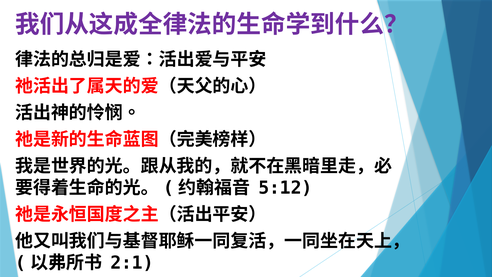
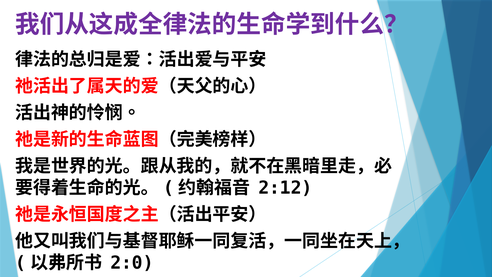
5:12: 5:12 -> 2:12
2:1: 2:1 -> 2:0
